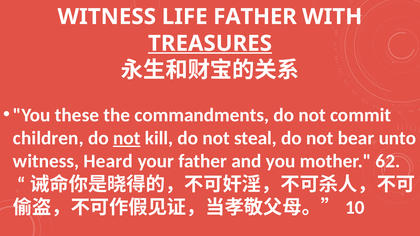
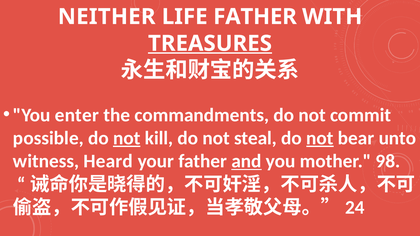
WITNESS at (107, 17): WITNESS -> NEITHER
these: these -> enter
children: children -> possible
not at (320, 138) underline: none -> present
and underline: none -> present
62: 62 -> 98
10: 10 -> 24
